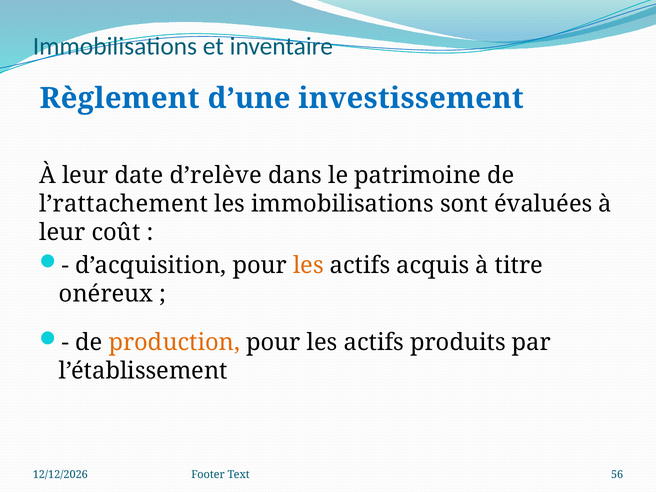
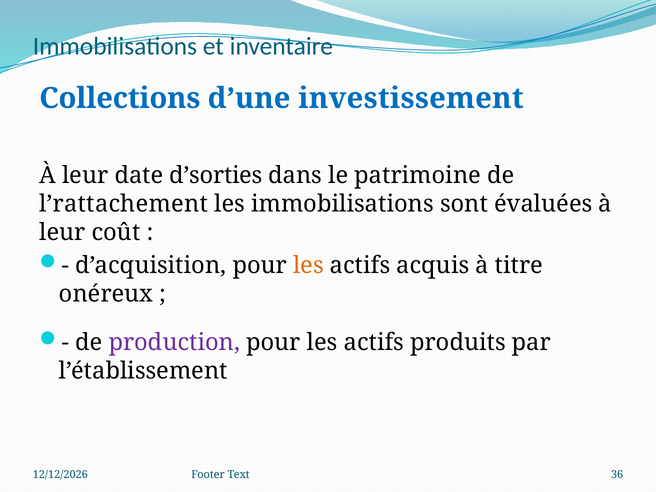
Règlement: Règlement -> Collections
d’relève: d’relève -> d’sorties
production colour: orange -> purple
56: 56 -> 36
